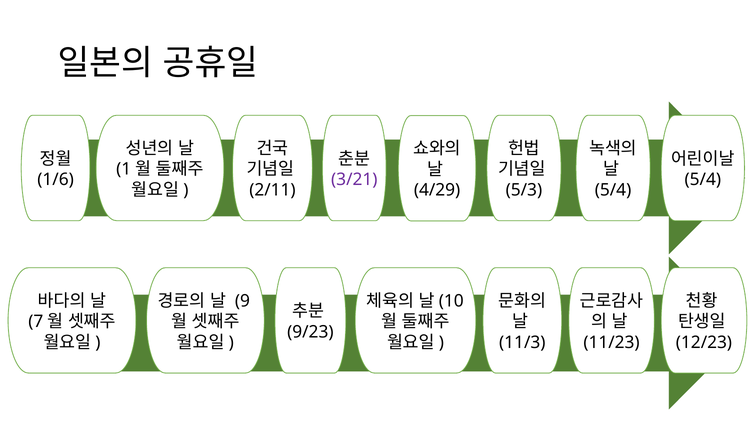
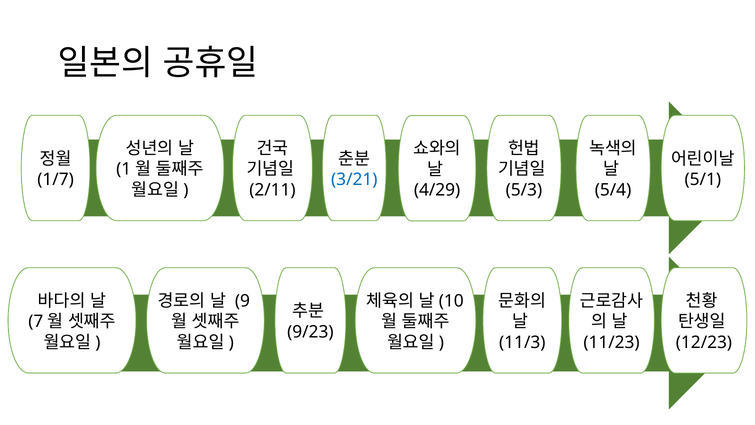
1/6: 1/6 -> 1/7
3/21 colour: purple -> blue
5/4 at (703, 179): 5/4 -> 5/1
